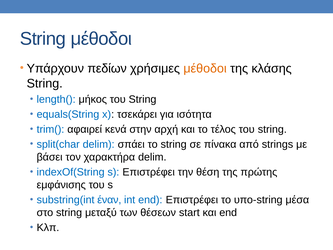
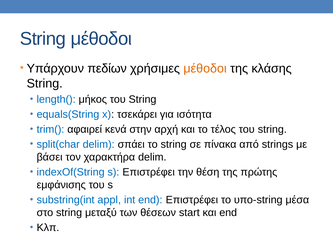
έναν: έναν -> appl
